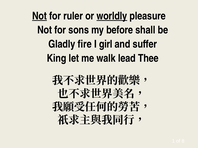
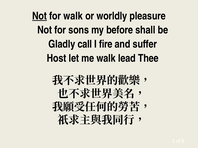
for ruler: ruler -> walk
worldly underline: present -> none
fire: fire -> call
girl: girl -> fire
King: King -> Host
